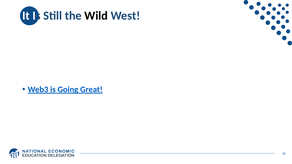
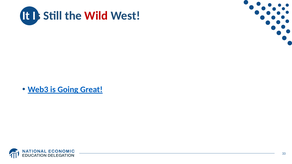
Wild colour: black -> red
